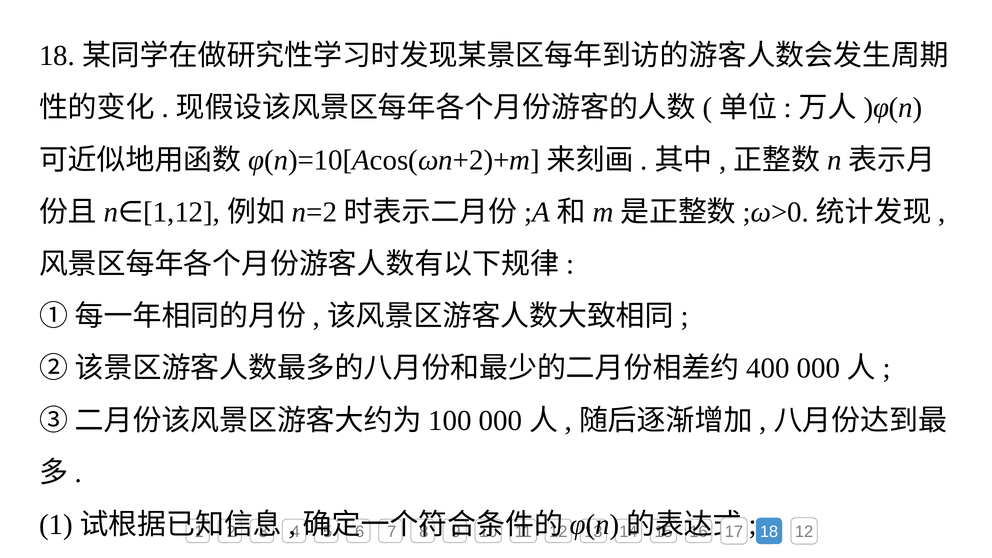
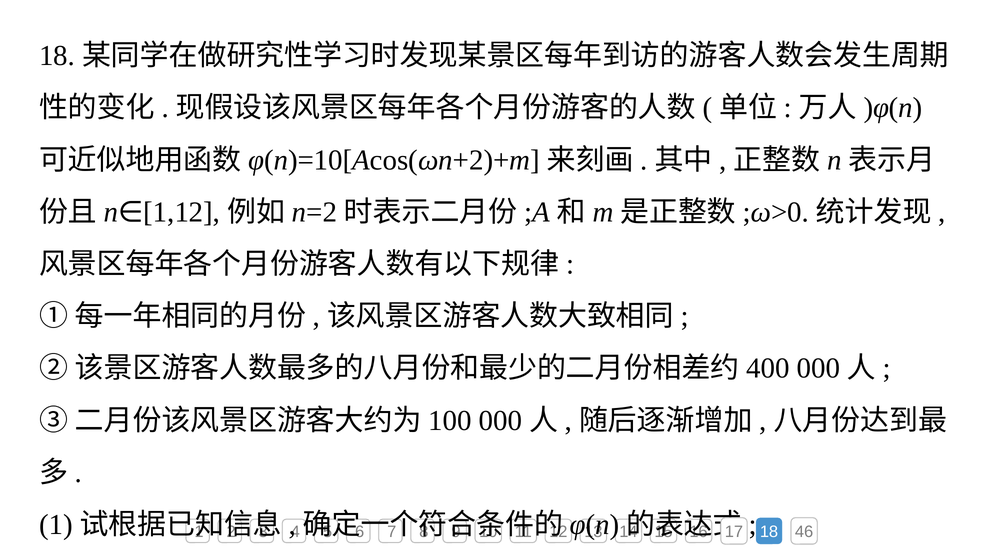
18 12: 12 -> 46
